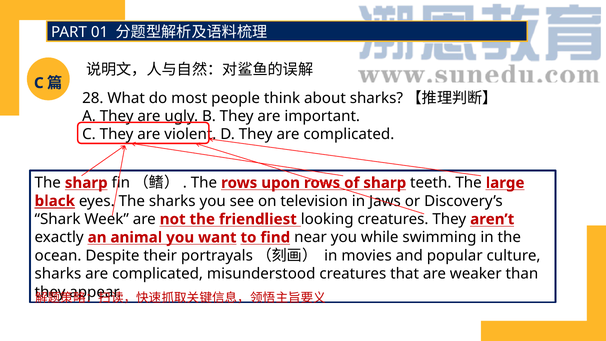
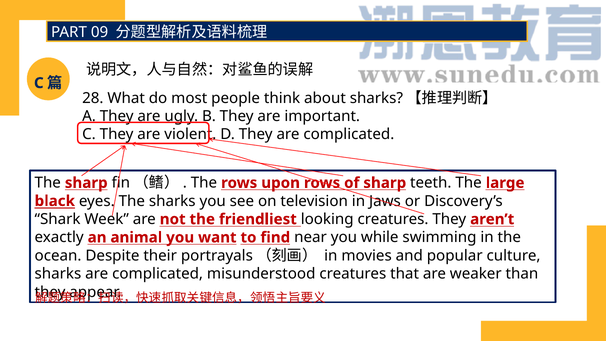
01: 01 -> 09
